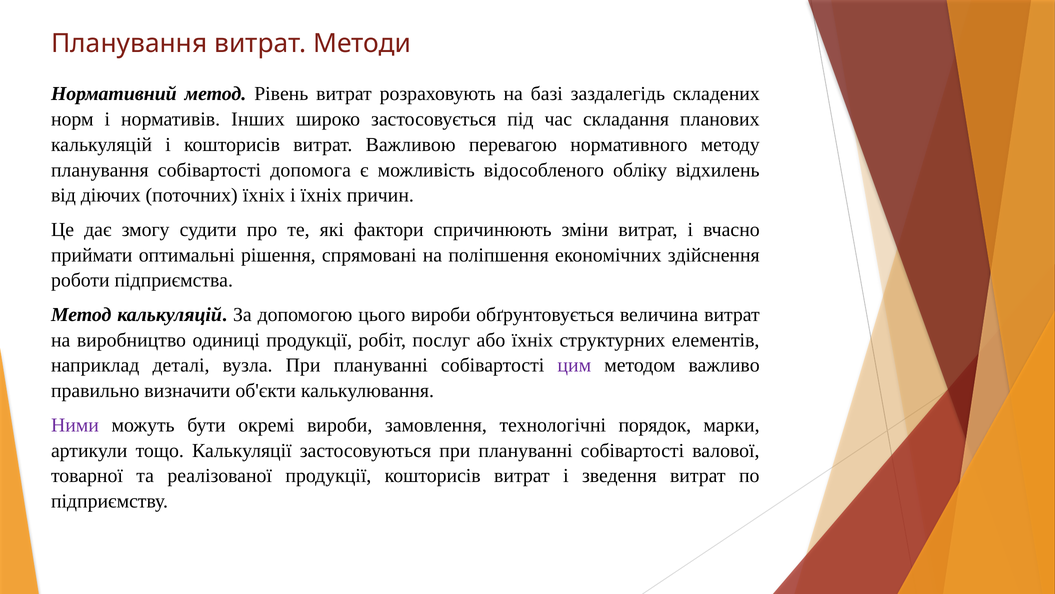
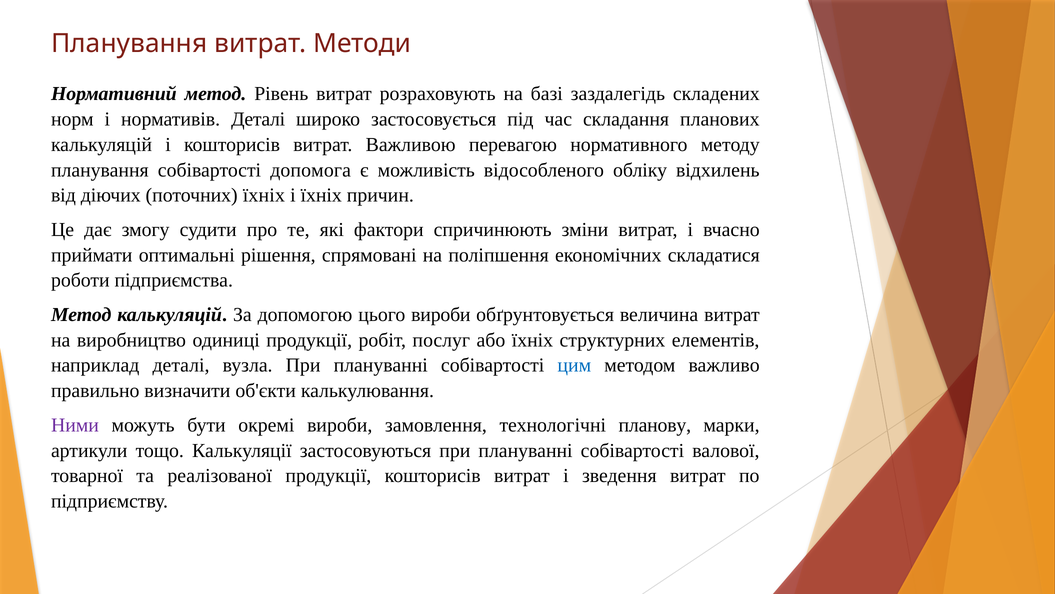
нормативів Інших: Інших -> Деталі
здійснення: здійснення -> складатися
цим colour: purple -> blue
порядок: порядок -> планову
